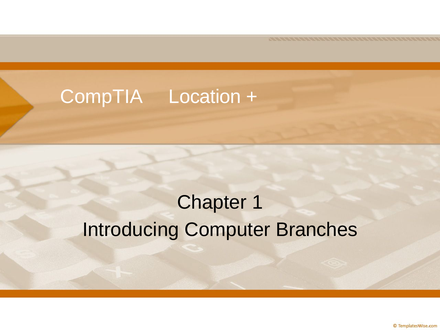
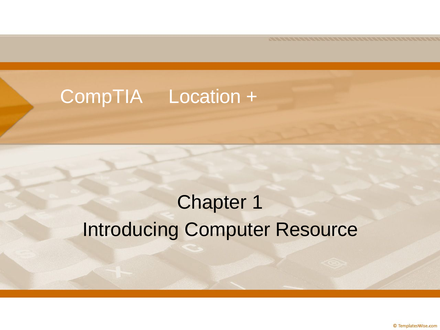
Branches: Branches -> Resource
